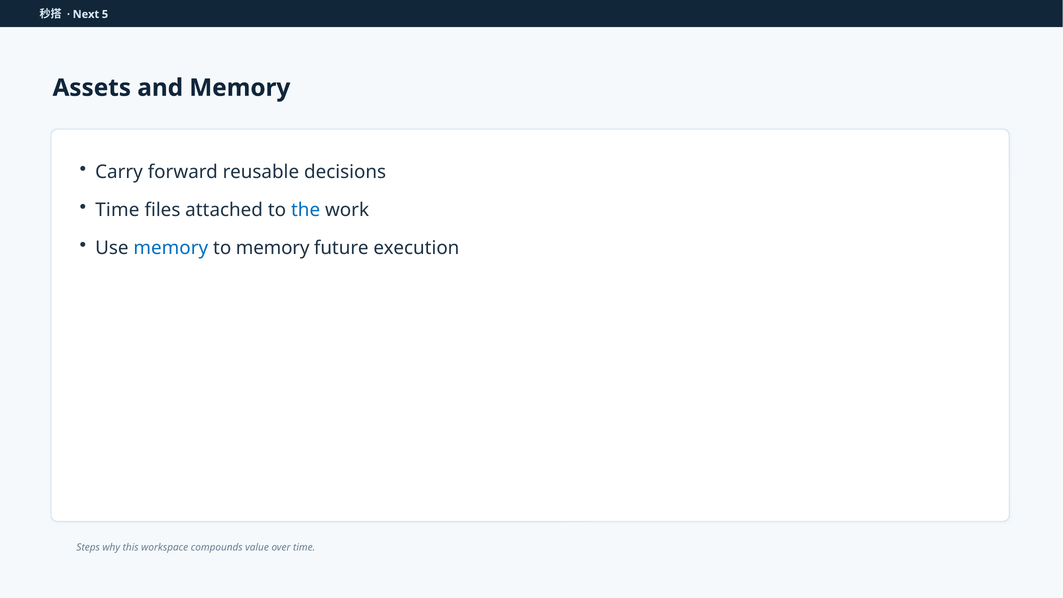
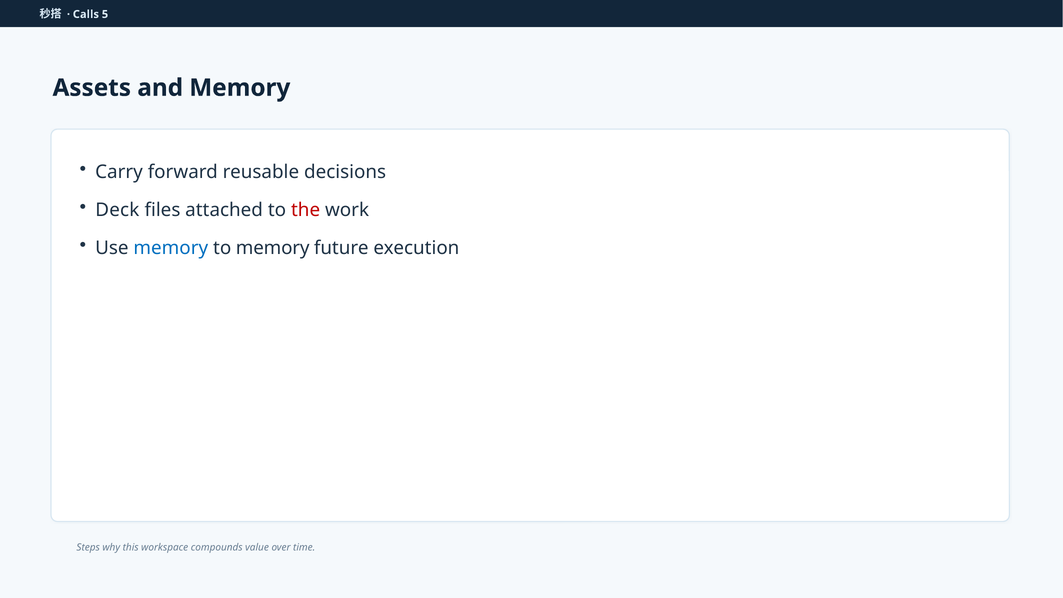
Next: Next -> Calls
Time at (117, 210): Time -> Deck
the colour: blue -> red
